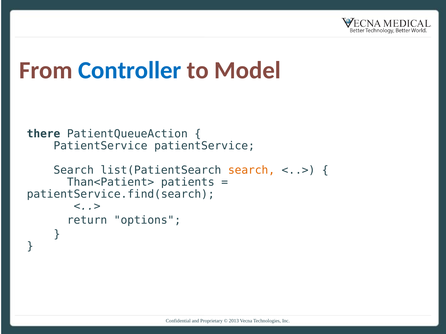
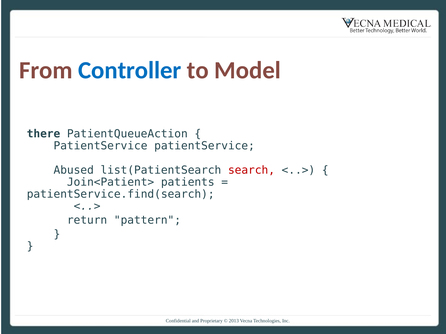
Search at (74, 170): Search -> Abused
search at (251, 170) colour: orange -> red
Than<Patient>: Than<Patient> -> Join<Patient>
options: options -> pattern
